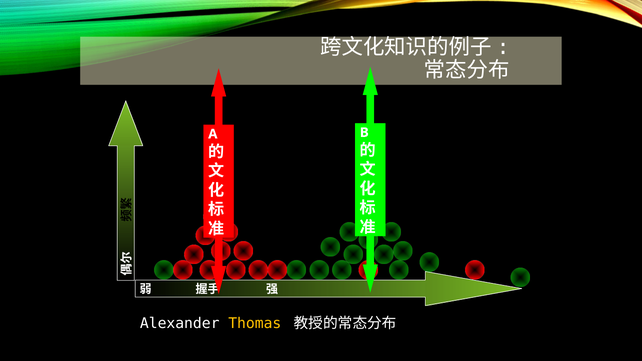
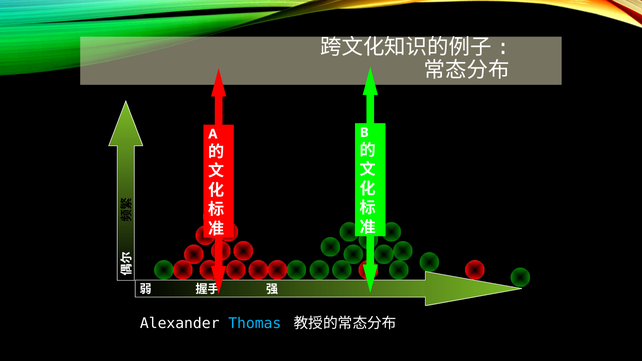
Thomas colour: yellow -> light blue
